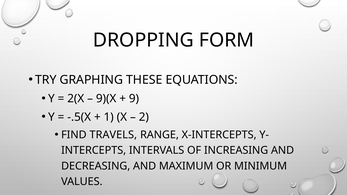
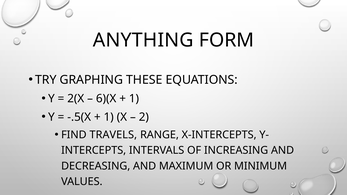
DROPPING: DROPPING -> ANYTHING
9)(X: 9)(X -> 6)(X
9 at (134, 99): 9 -> 1
